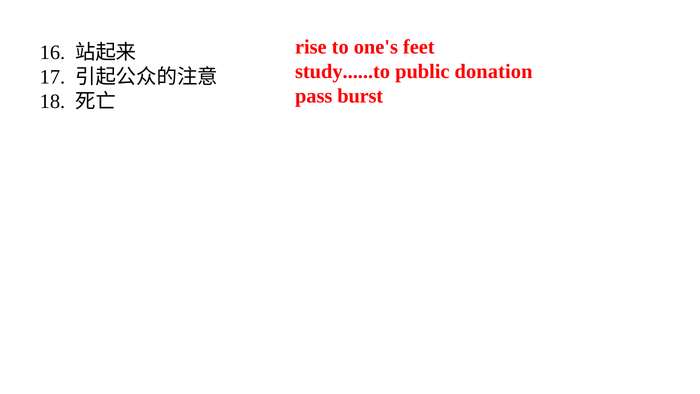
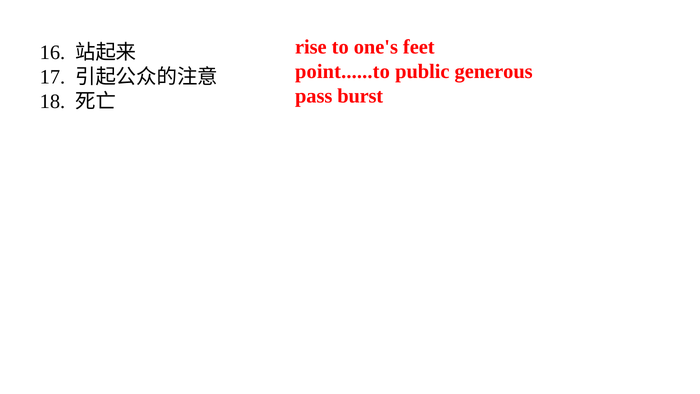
study......to: study......to -> point......to
donation: donation -> generous
